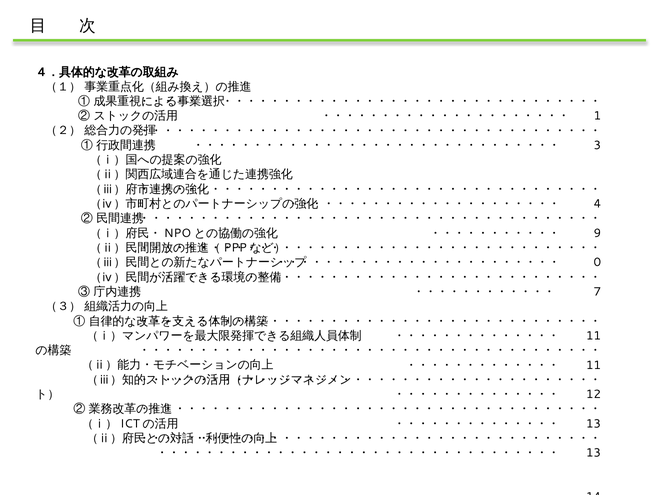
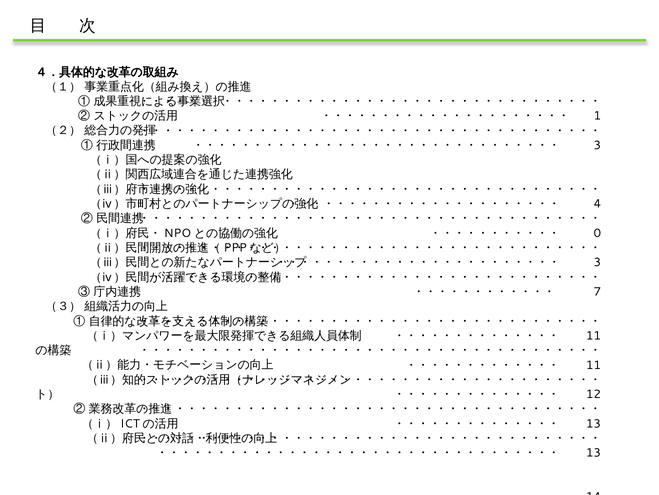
9: 9 -> 0
0 at (597, 262): 0 -> 3
